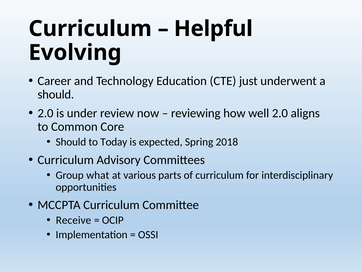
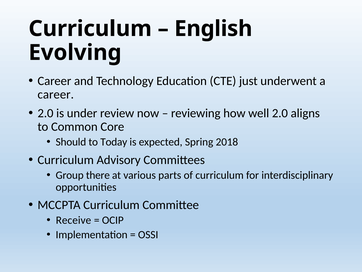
Helpful: Helpful -> English
should at (56, 94): should -> career
what: what -> there
